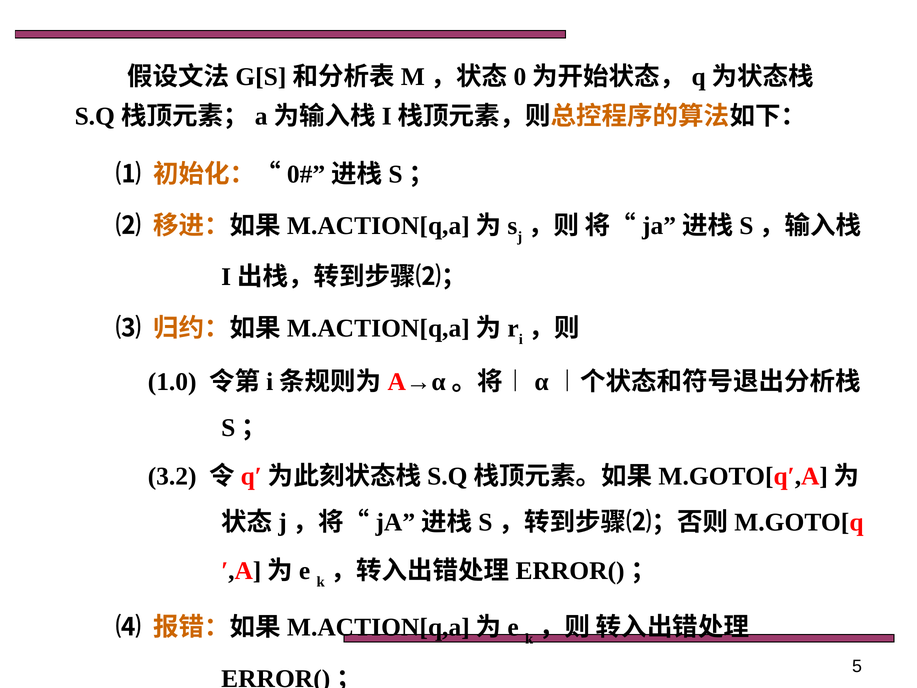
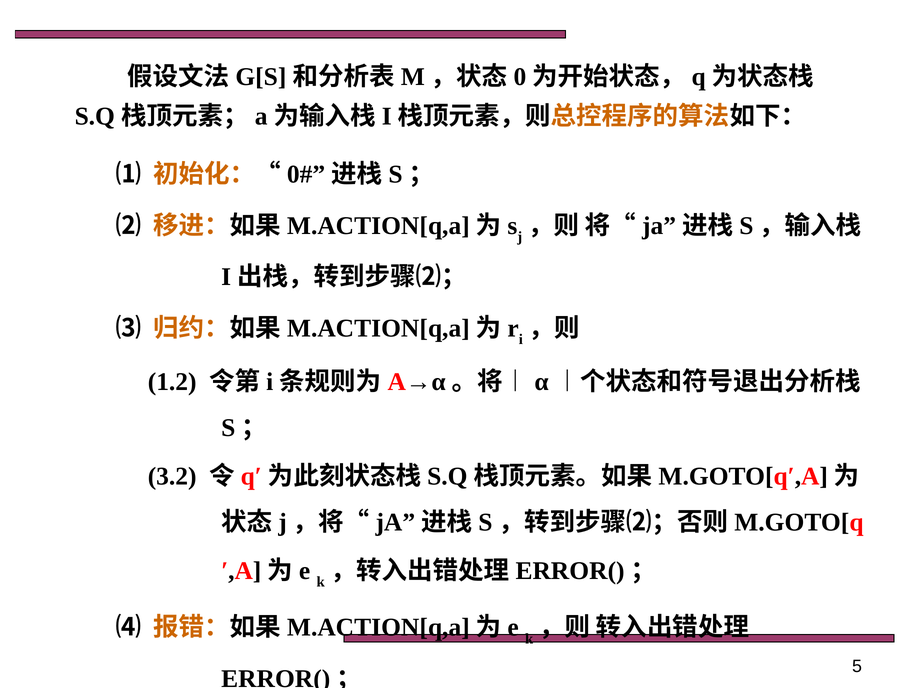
1.0: 1.0 -> 1.2
